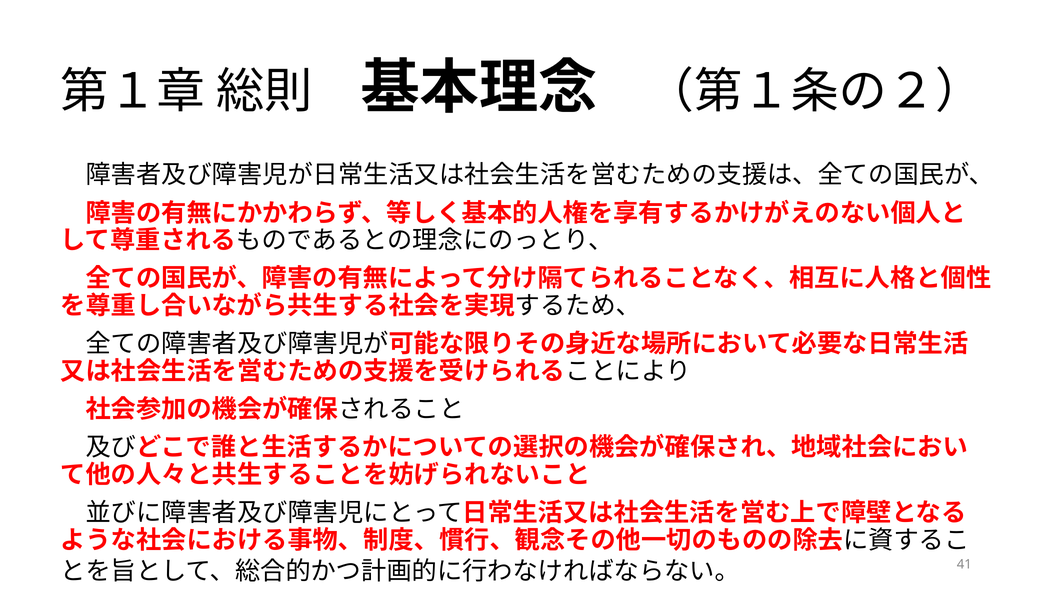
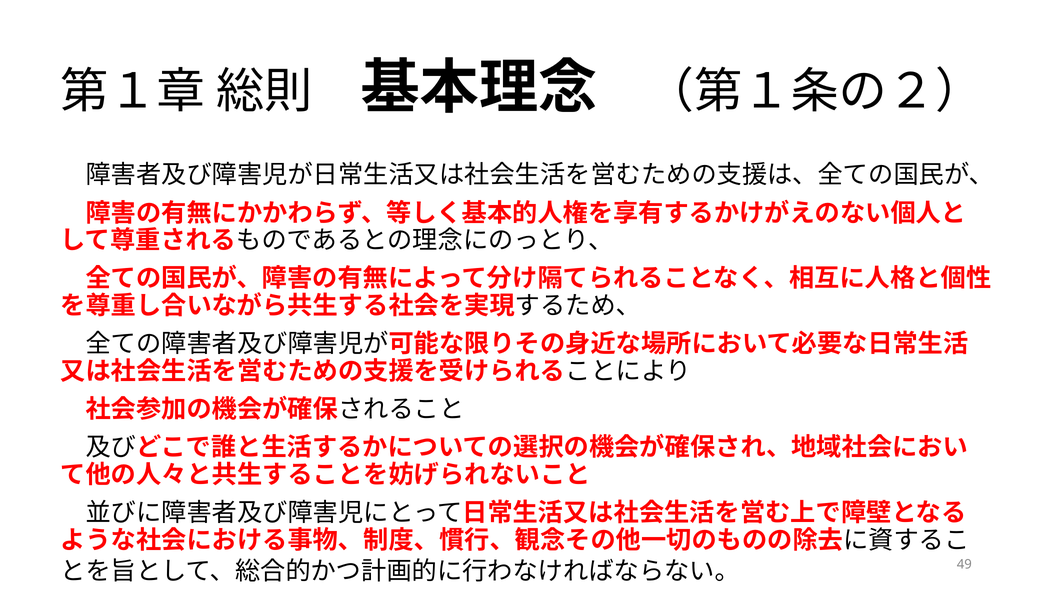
41: 41 -> 49
